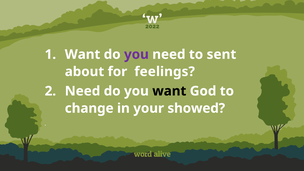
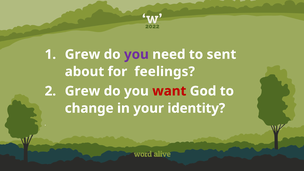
Want at (83, 54): Want -> Grew
Need at (83, 91): Need -> Grew
want at (169, 91) colour: black -> red
showed: showed -> identity
